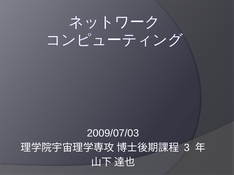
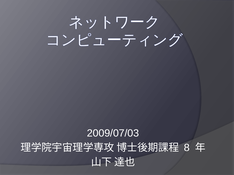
3: 3 -> 8
